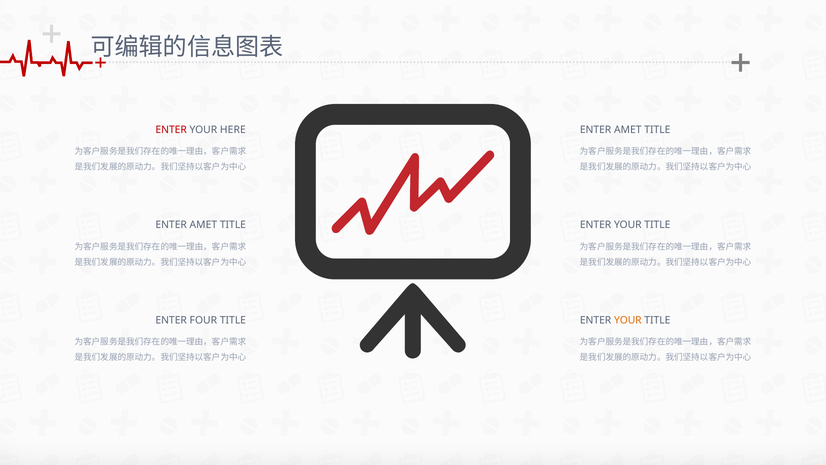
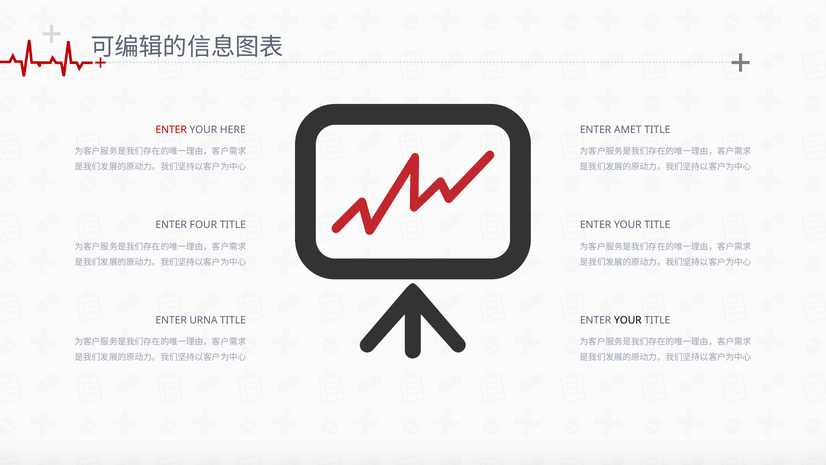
AMET at (203, 225): AMET -> FOUR
FOUR: FOUR -> URNA
YOUR at (628, 320) colour: orange -> black
